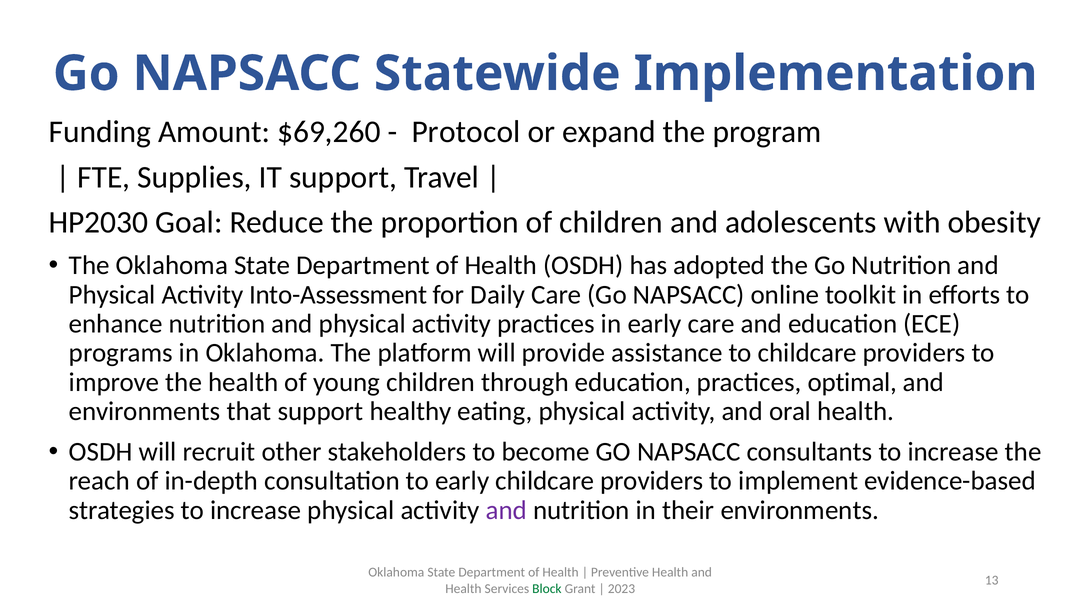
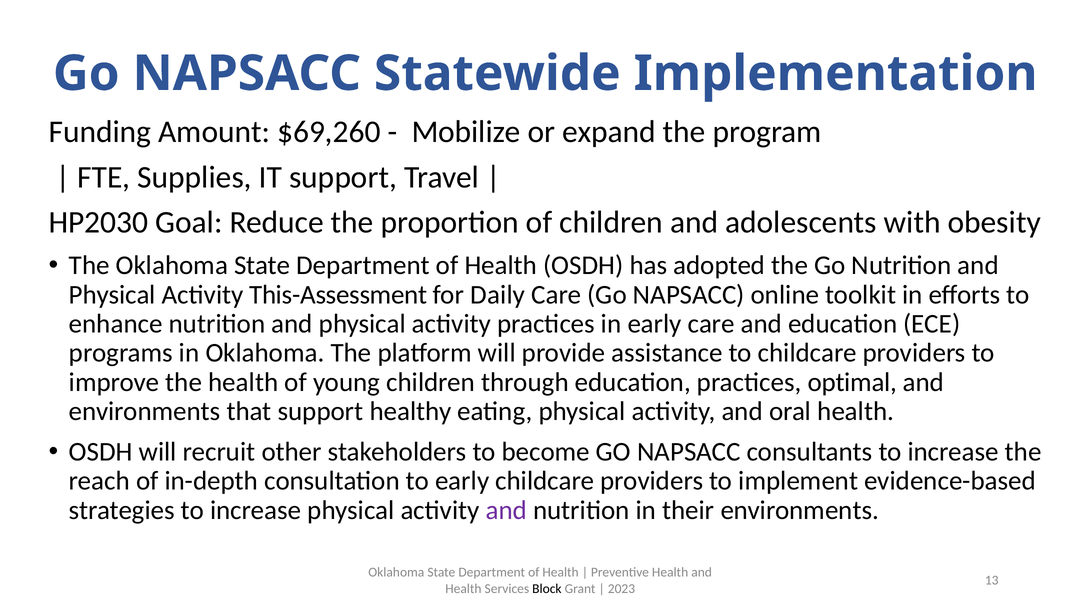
Protocol: Protocol -> Mobilize
Into-Assessment: Into-Assessment -> This-Assessment
Block colour: green -> black
